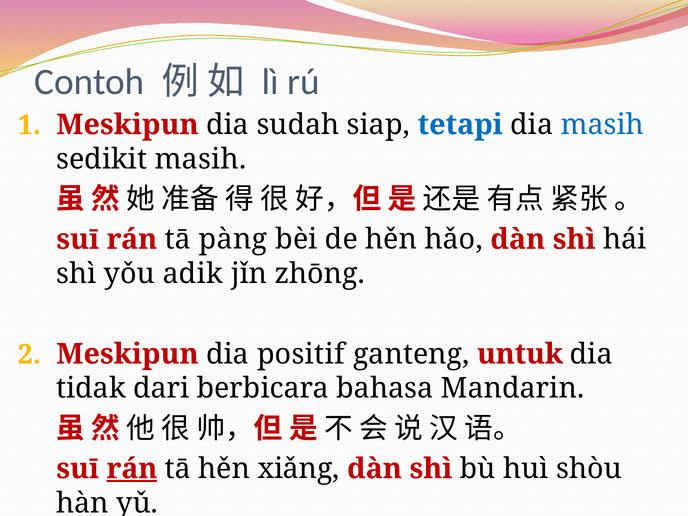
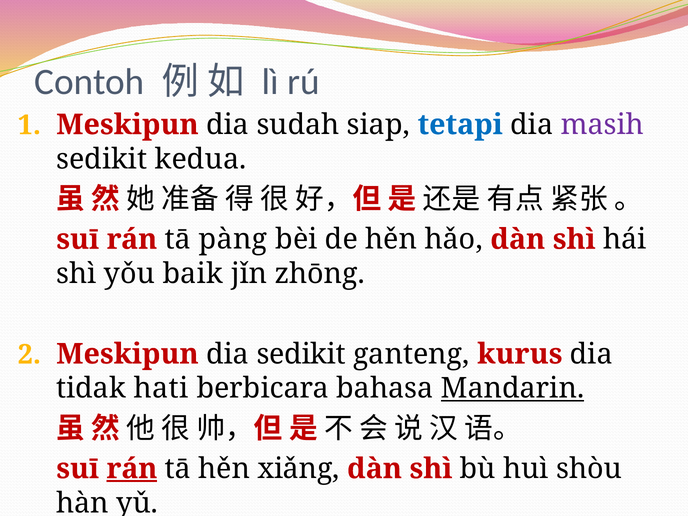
masih at (602, 125) colour: blue -> purple
sedikit masih: masih -> kedua
adik: adik -> baik
dia positif: positif -> sedikit
untuk: untuk -> kurus
dari: dari -> hati
Mandarin underline: none -> present
